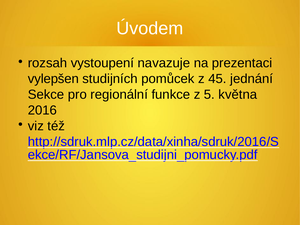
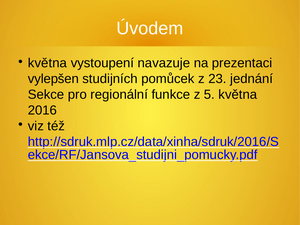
rozsah at (47, 63): rozsah -> května
45: 45 -> 23
